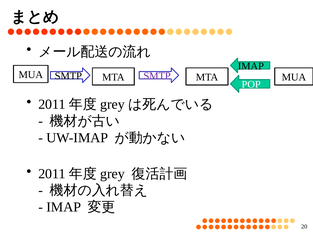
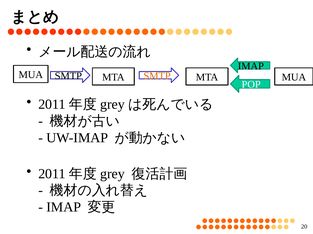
SMTP at (157, 76) colour: purple -> orange
